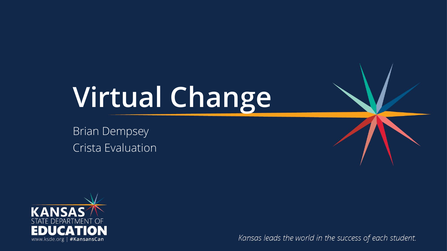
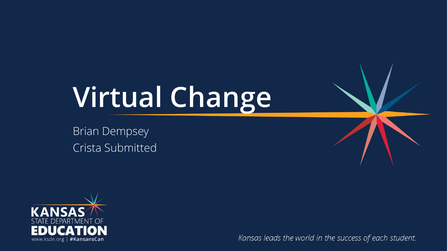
Evaluation: Evaluation -> Submitted
